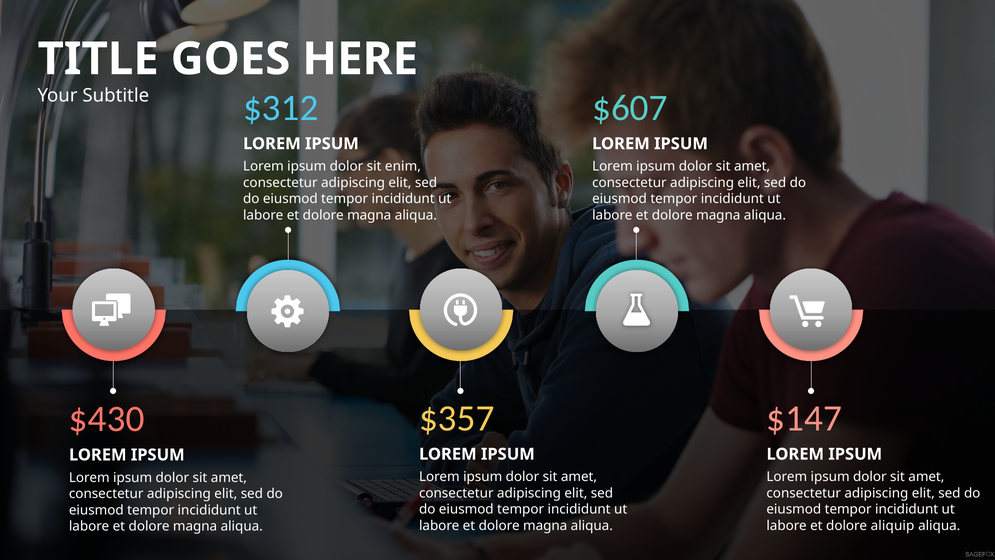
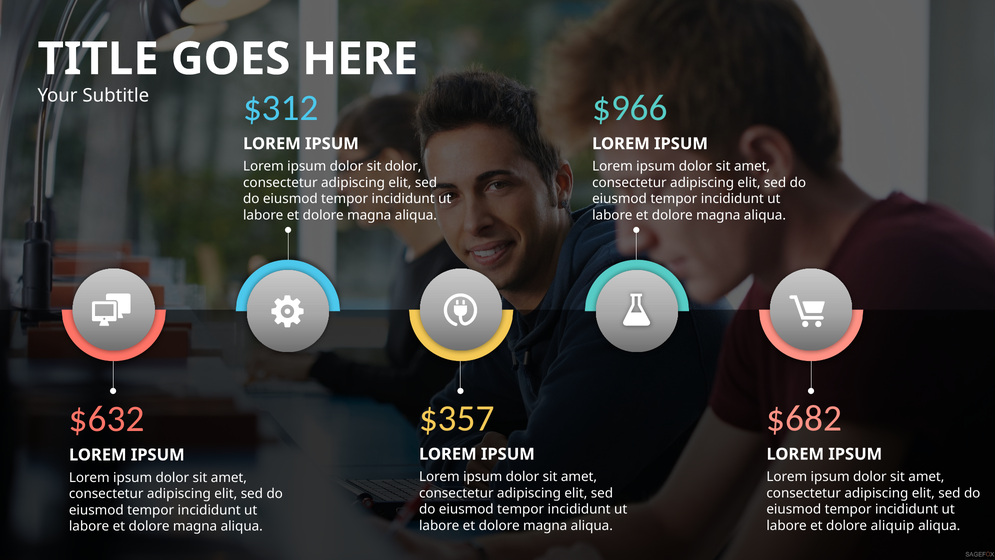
$607: $607 -> $966
sit enim: enim -> dolor
$147: $147 -> $682
$430: $430 -> $632
